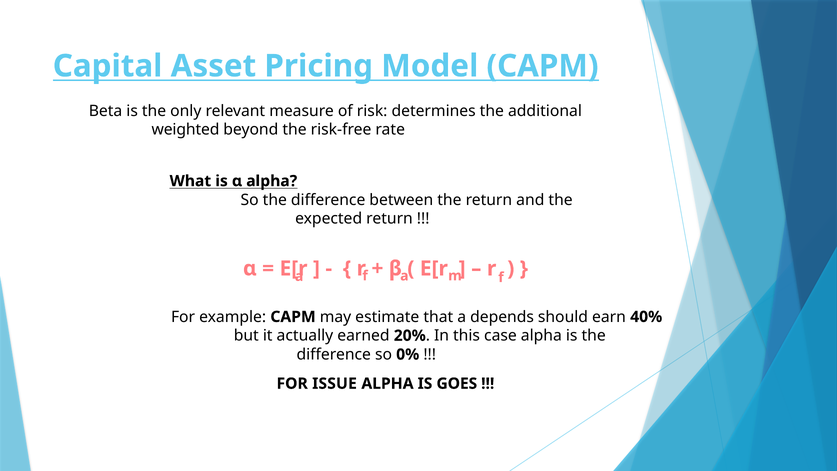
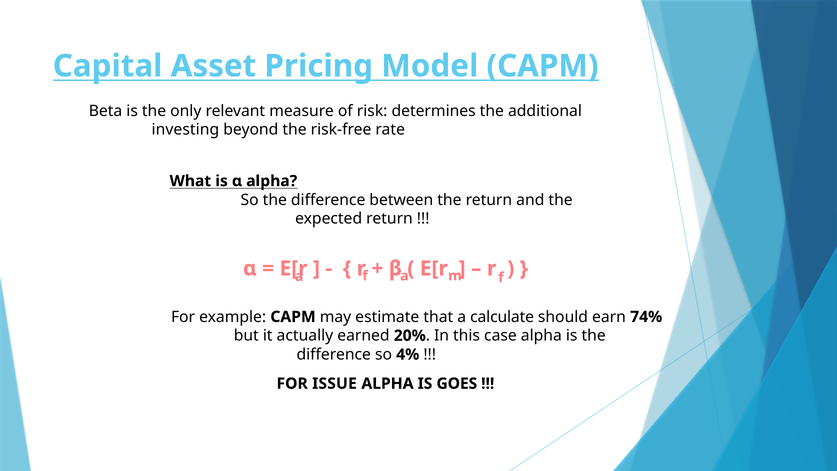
weighted: weighted -> investing
depends: depends -> calculate
40%: 40% -> 74%
0%: 0% -> 4%
